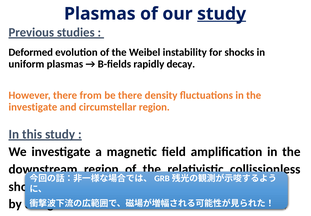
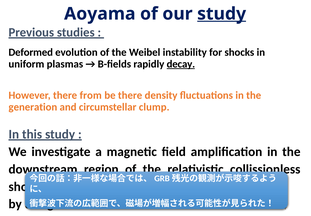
Plasmas at (100, 14): Plasmas -> Aoyama
decay underline: none -> present
investigate at (33, 107): investigate -> generation
circumstellar region: region -> clump
